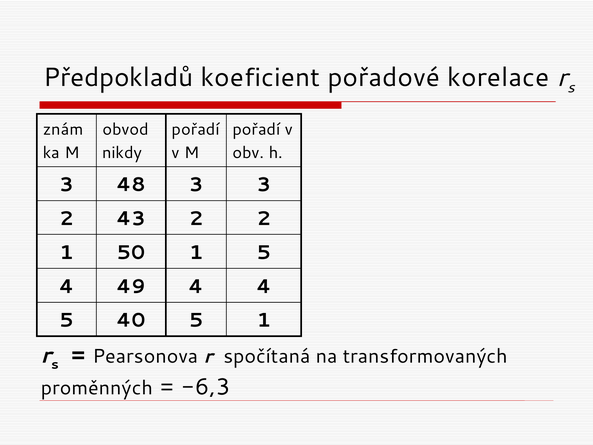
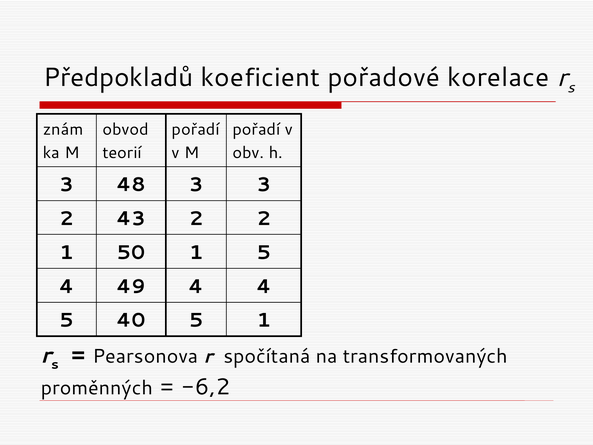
nikdy: nikdy -> teorií
-6,3: -6,3 -> -6,2
